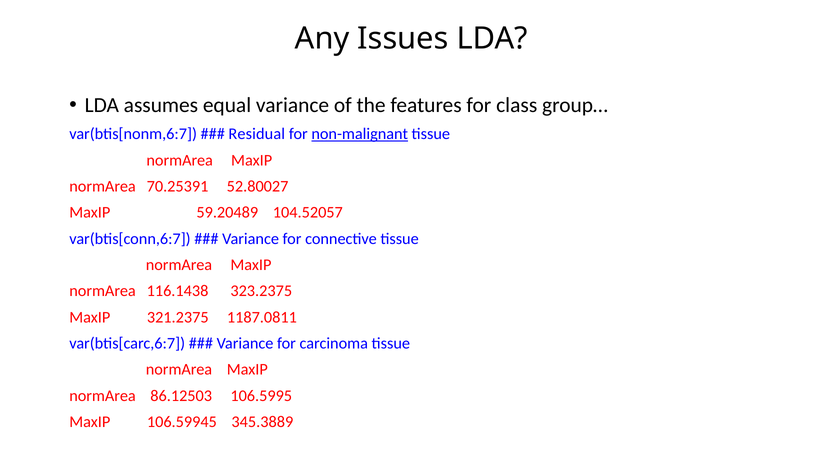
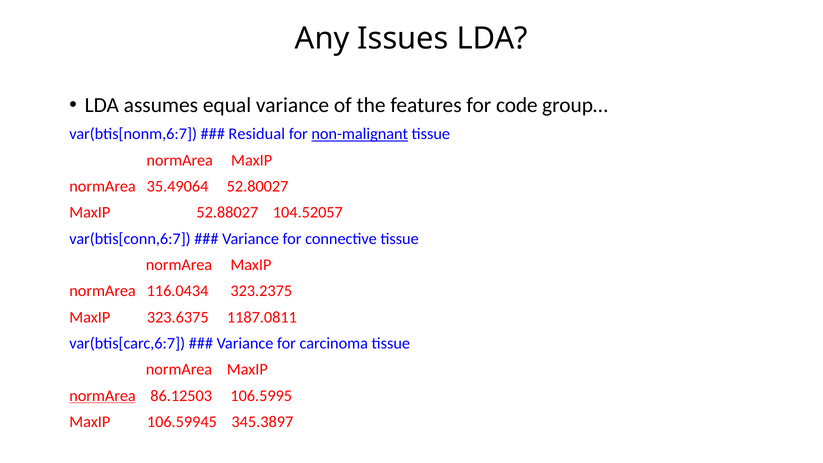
class: class -> code
70.25391: 70.25391 -> 35.49064
59.20489: 59.20489 -> 52.88027
116.1438: 116.1438 -> 116.0434
321.2375: 321.2375 -> 323.6375
normArea at (103, 396) underline: none -> present
345.3889: 345.3889 -> 345.3897
